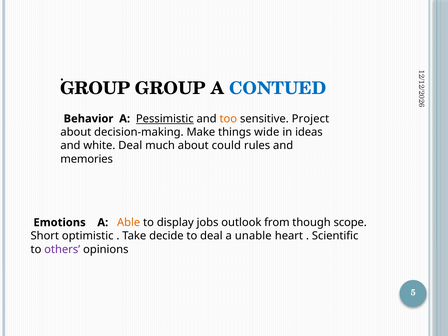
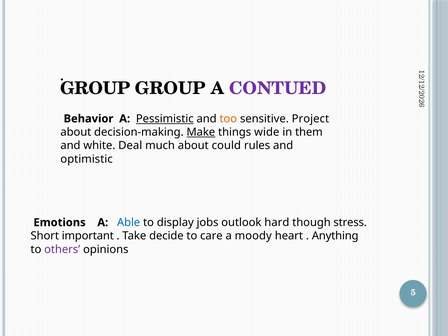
CONTUED colour: blue -> purple
Make underline: none -> present
ideas: ideas -> them
memories: memories -> optimistic
Able colour: orange -> blue
from: from -> hard
scope: scope -> stress
optimistic: optimistic -> important
to deal: deal -> care
unable: unable -> moody
Scientific: Scientific -> Anything
